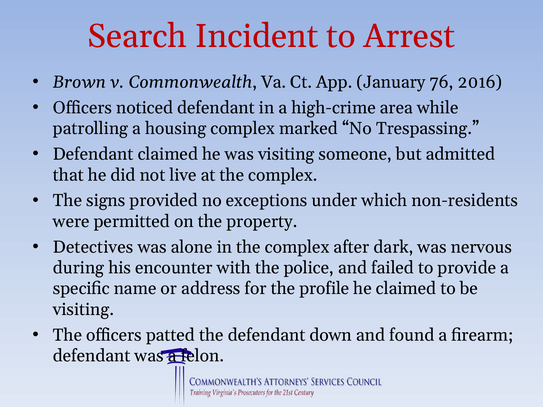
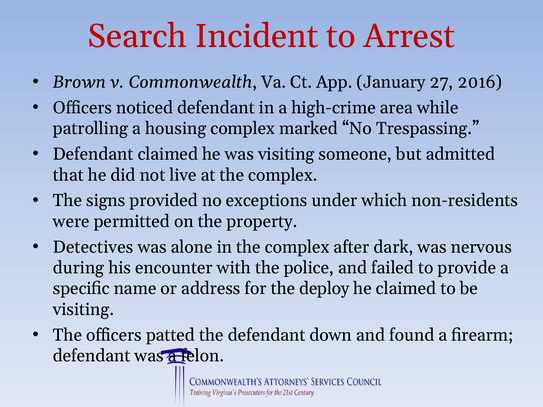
76: 76 -> 27
profile: profile -> deploy
